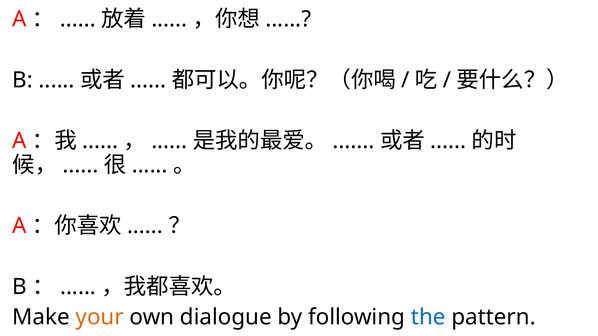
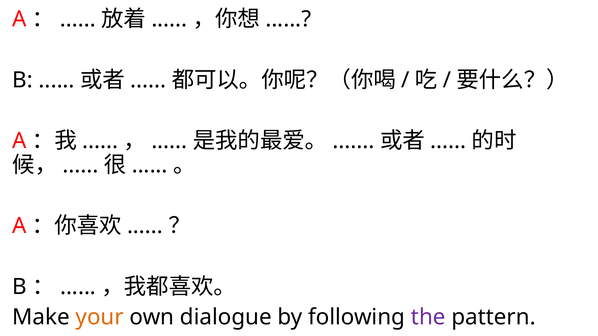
the colour: blue -> purple
